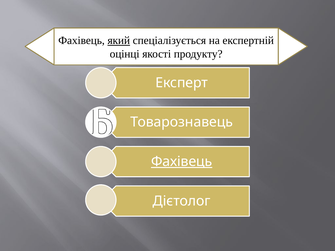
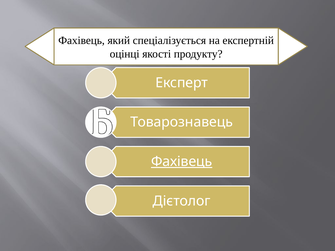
який underline: present -> none
